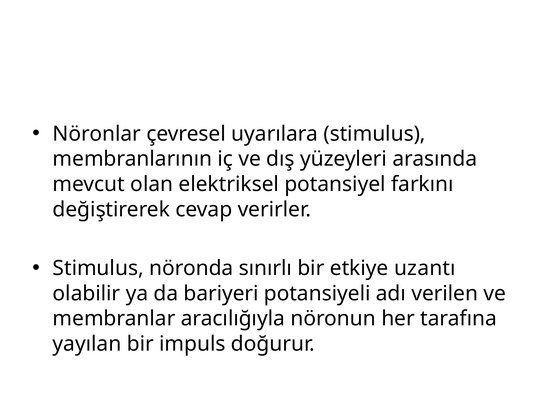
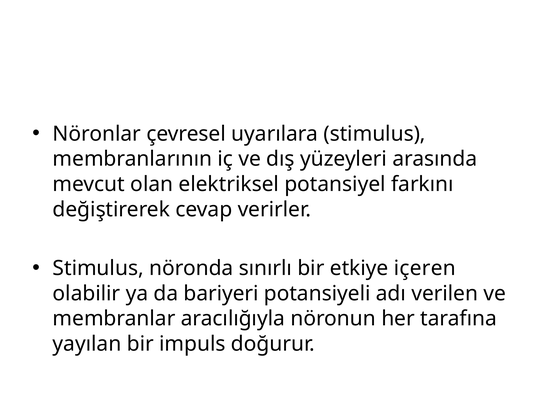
uzantı: uzantı -> içeren
